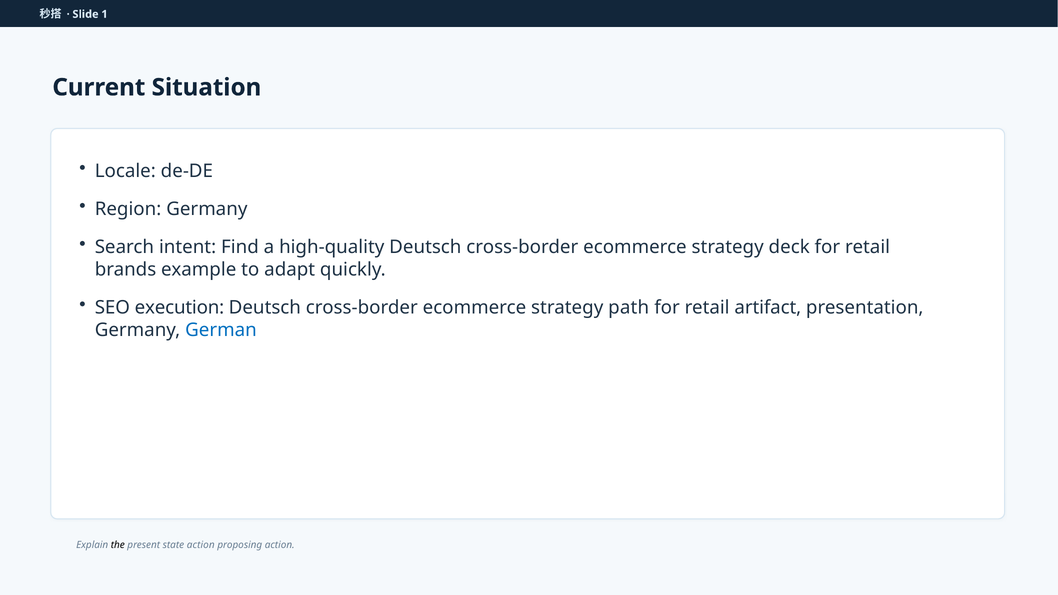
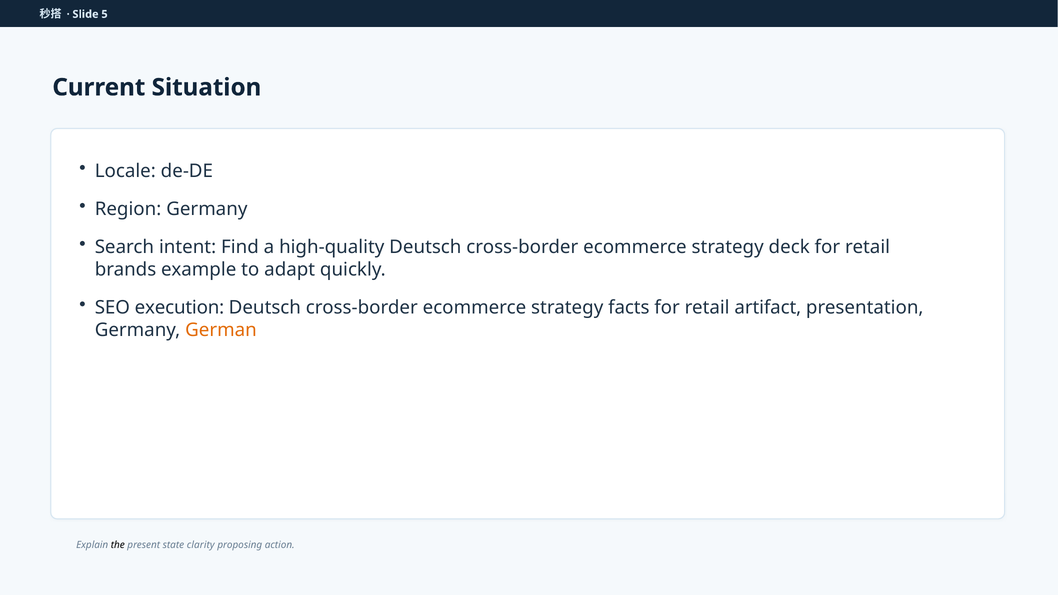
1: 1 -> 5
path: path -> facts
German colour: blue -> orange
state action: action -> clarity
